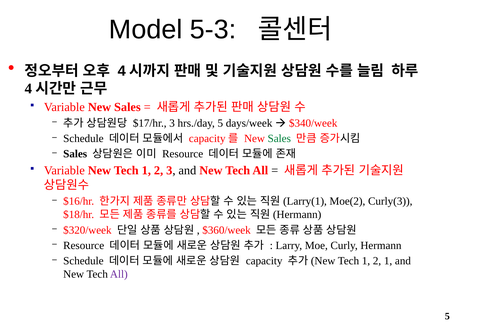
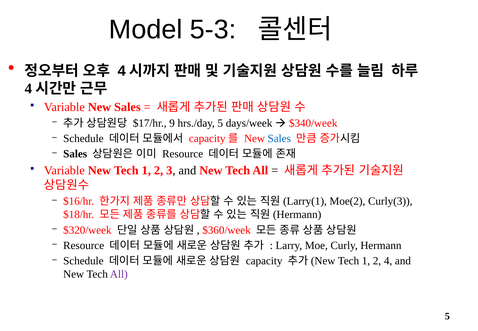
$17/hr 3: 3 -> 9
Sales at (279, 139) colour: green -> blue
2 1: 1 -> 4
